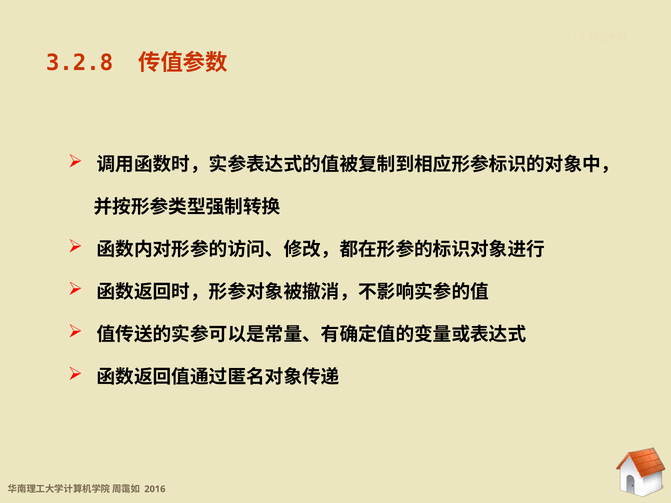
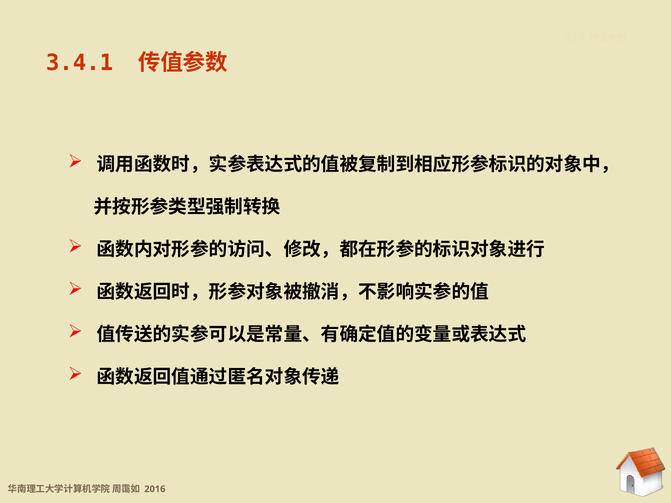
3.2.8: 3.2.8 -> 3.4.1
